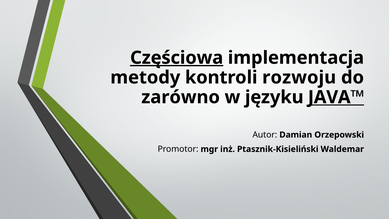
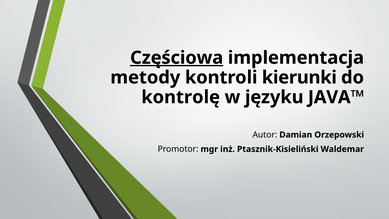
rozwoju: rozwoju -> kierunki
zarówno: zarówno -> kontrolę
JAVA™ underline: present -> none
